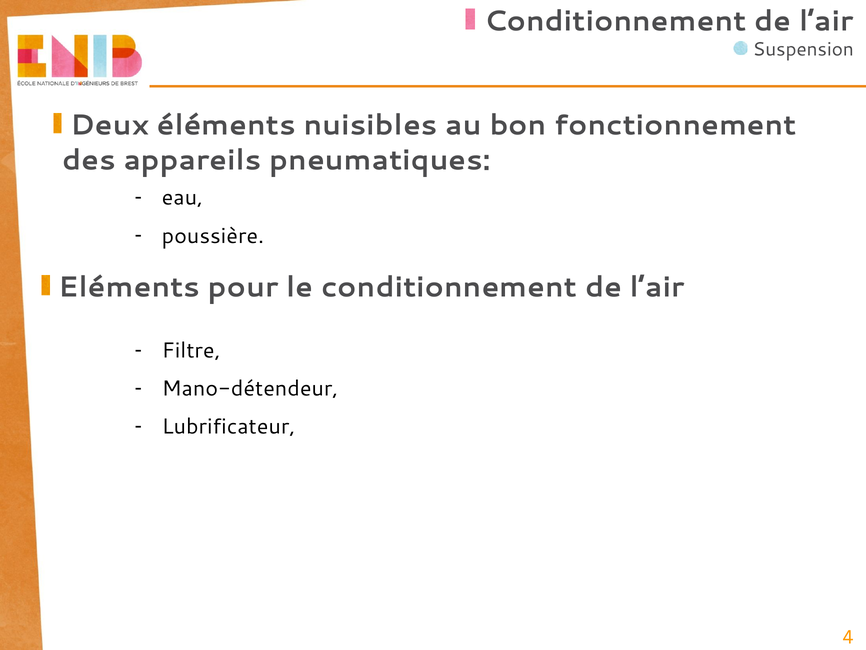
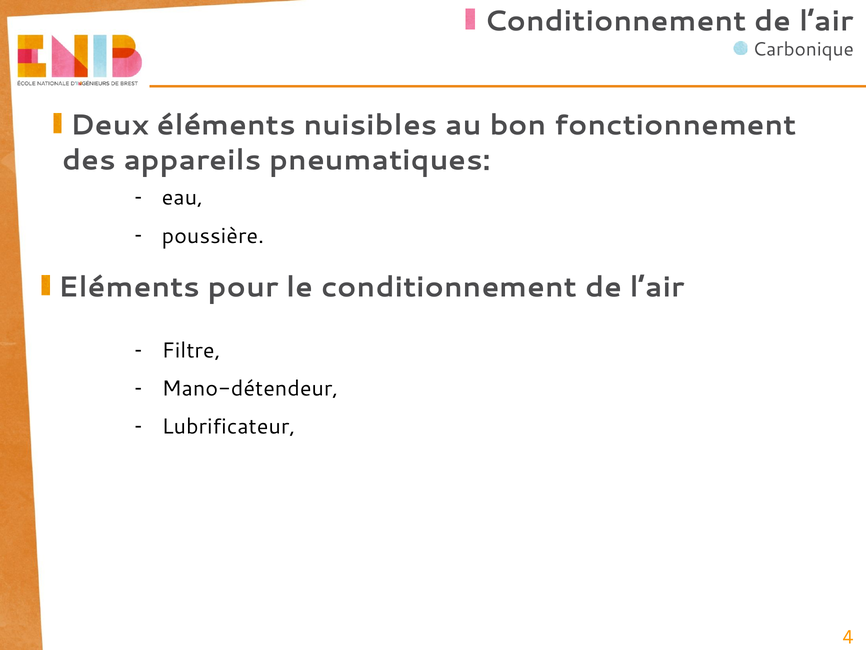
Suspension: Suspension -> Carbonique
